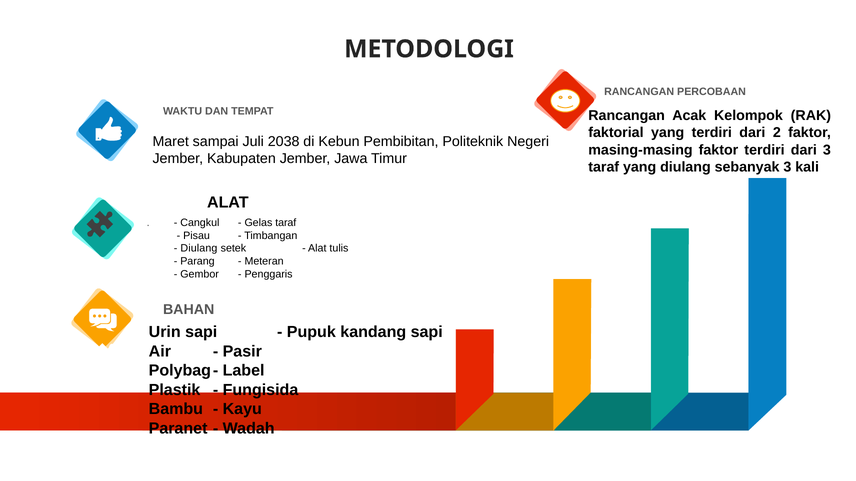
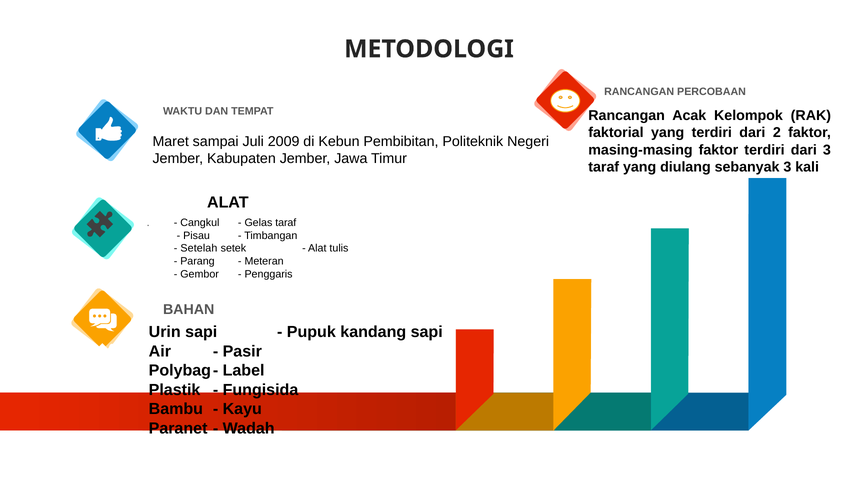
2038: 2038 -> 2009
Diulang at (199, 249): Diulang -> Setelah
